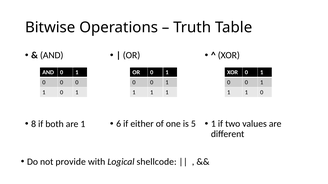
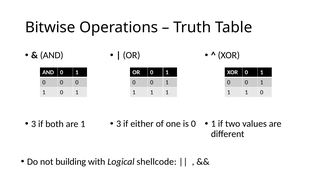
6 at (119, 124): 6 -> 3
is 5: 5 -> 0
8 at (34, 124): 8 -> 3
provide: provide -> building
